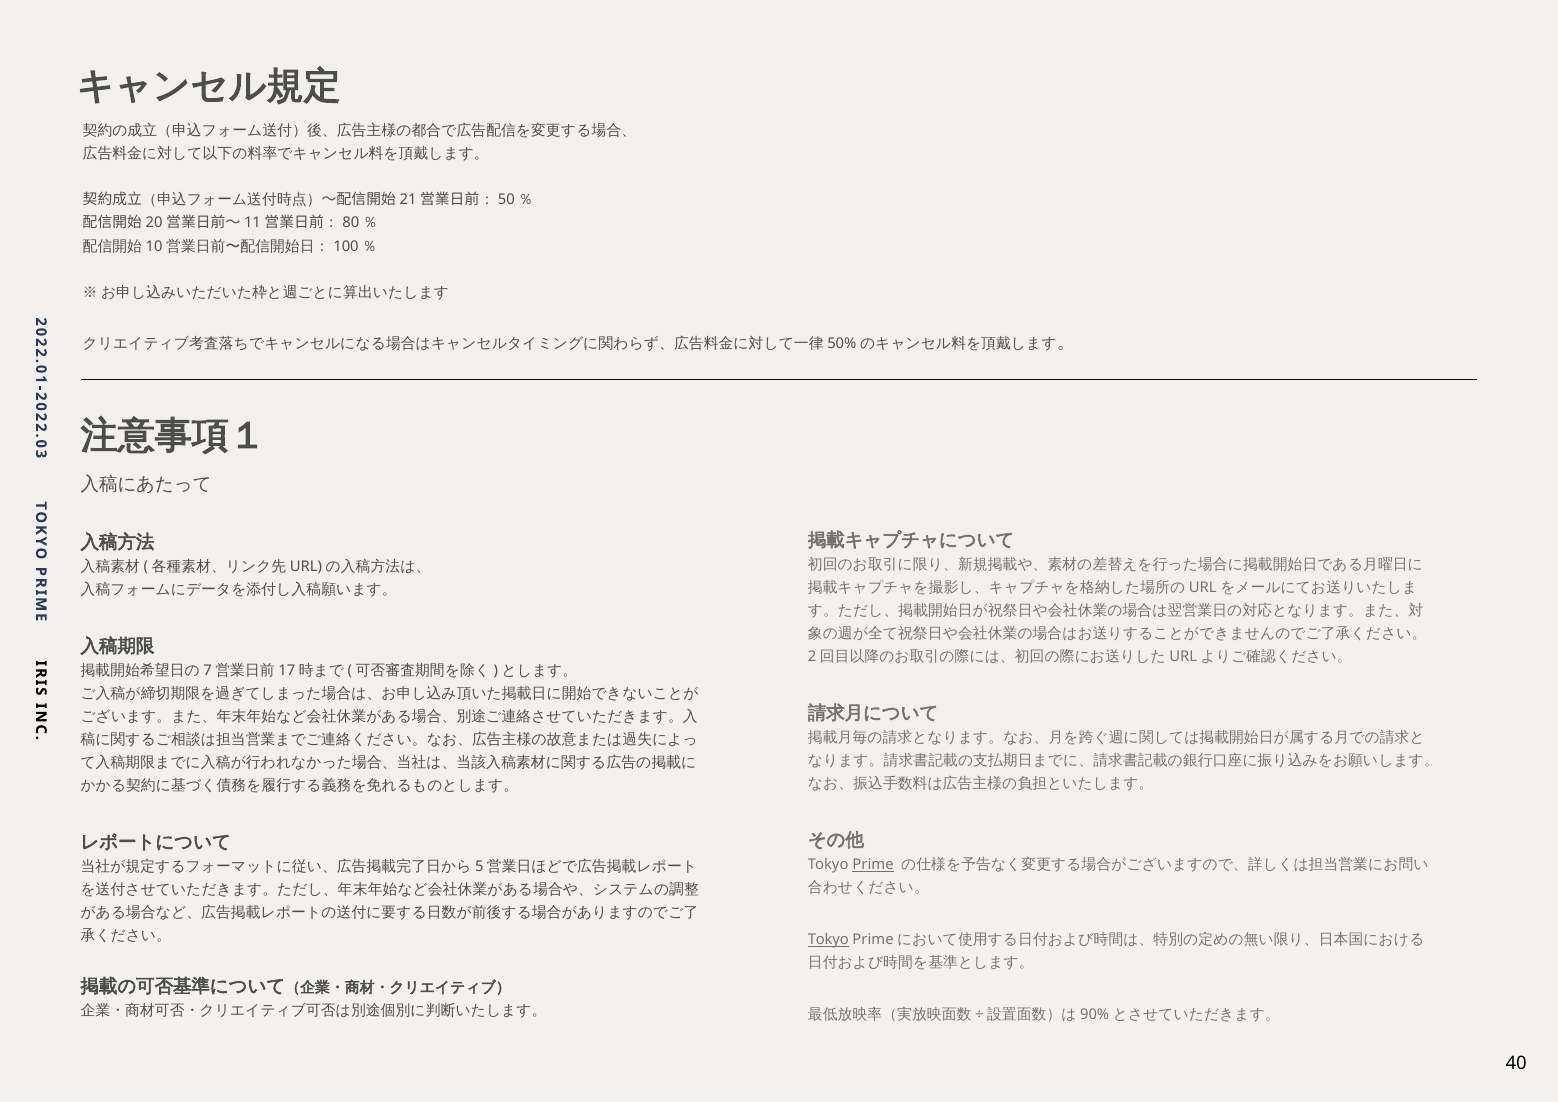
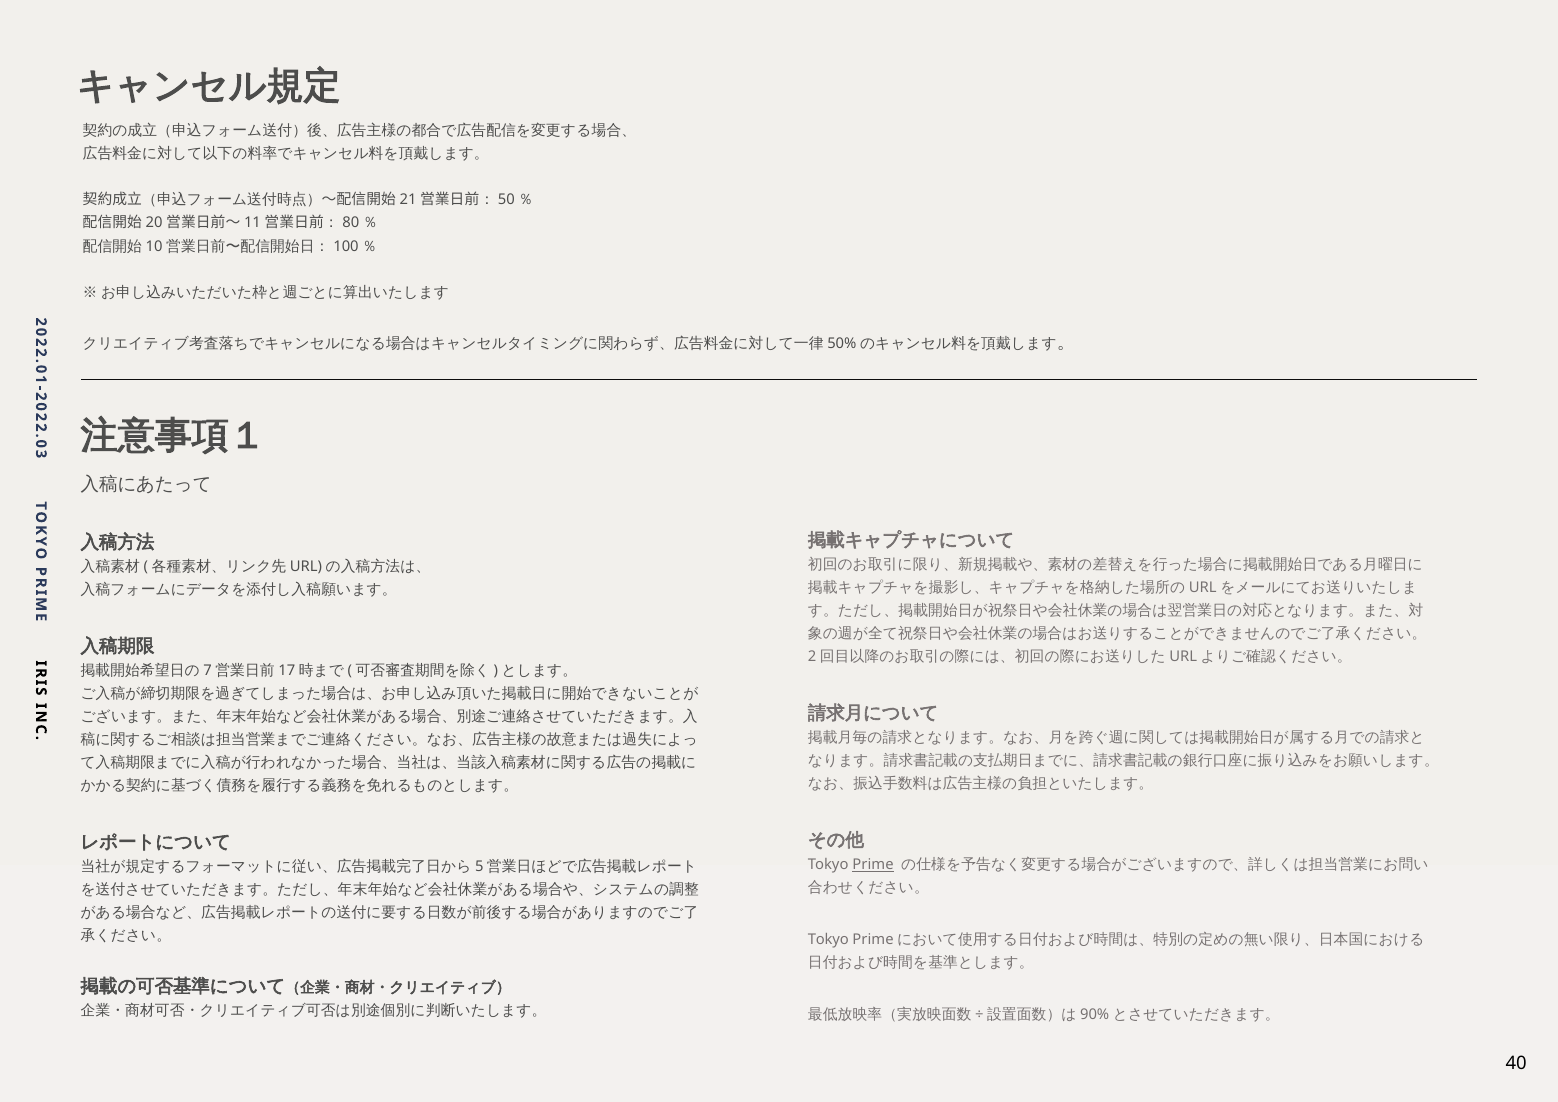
Tokyo at (828, 939) underline: present -> none
